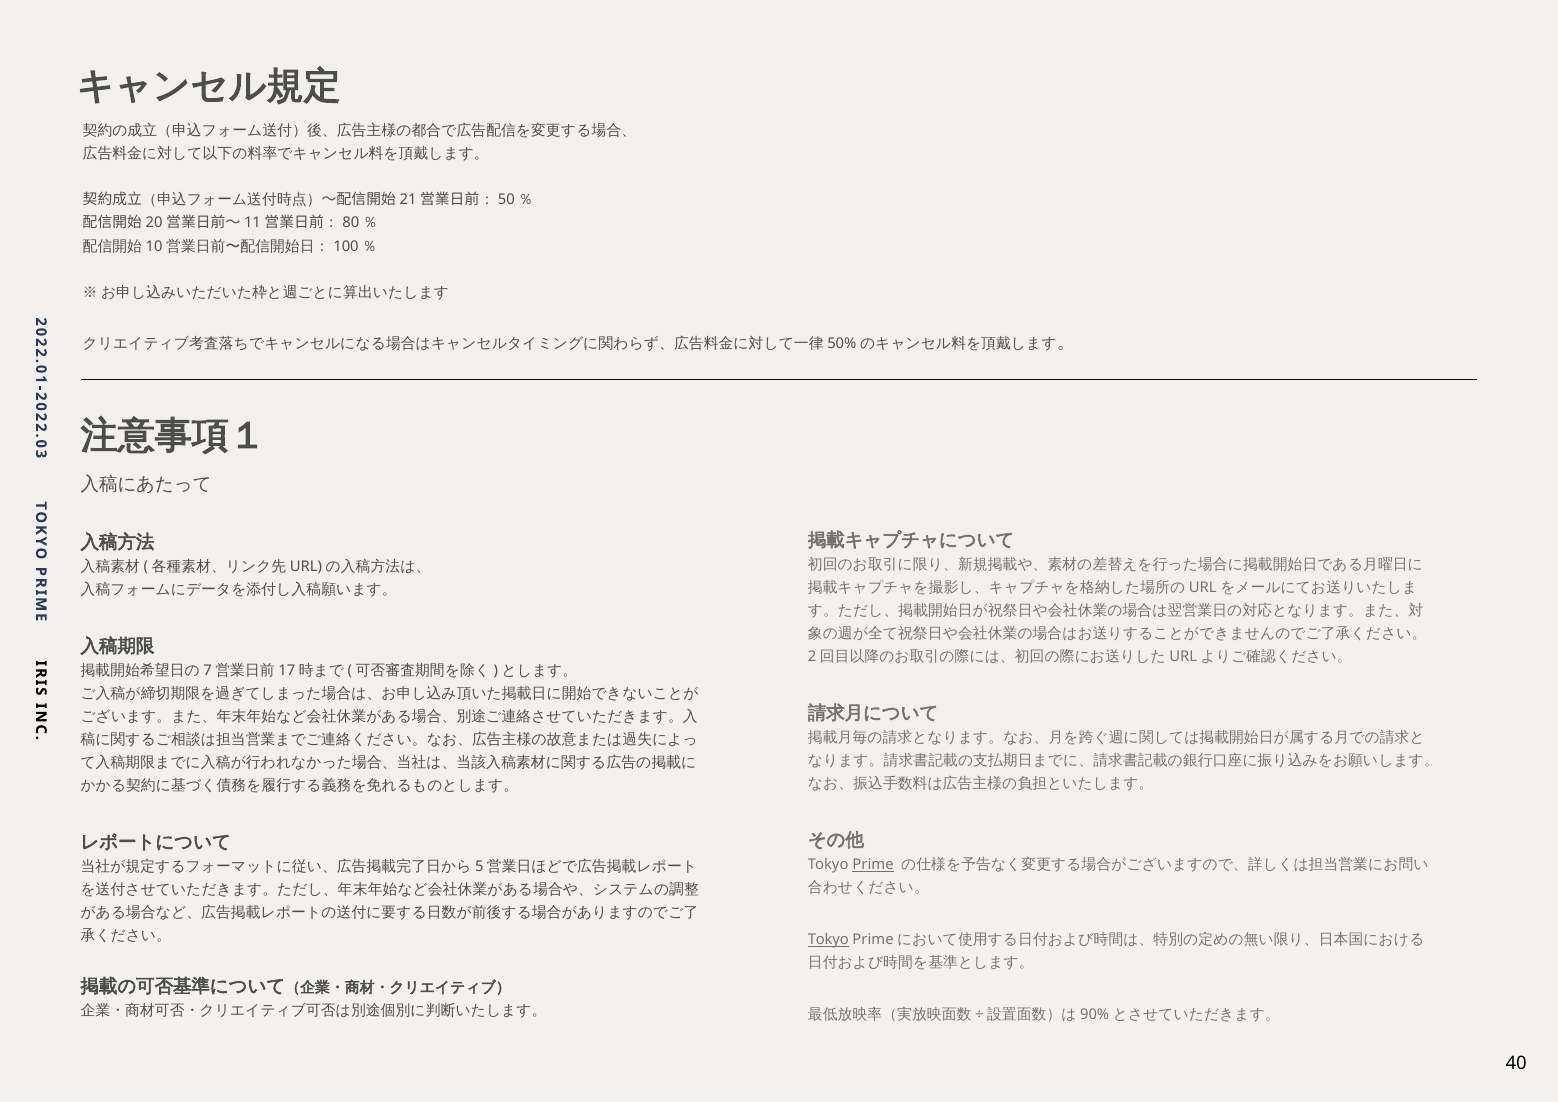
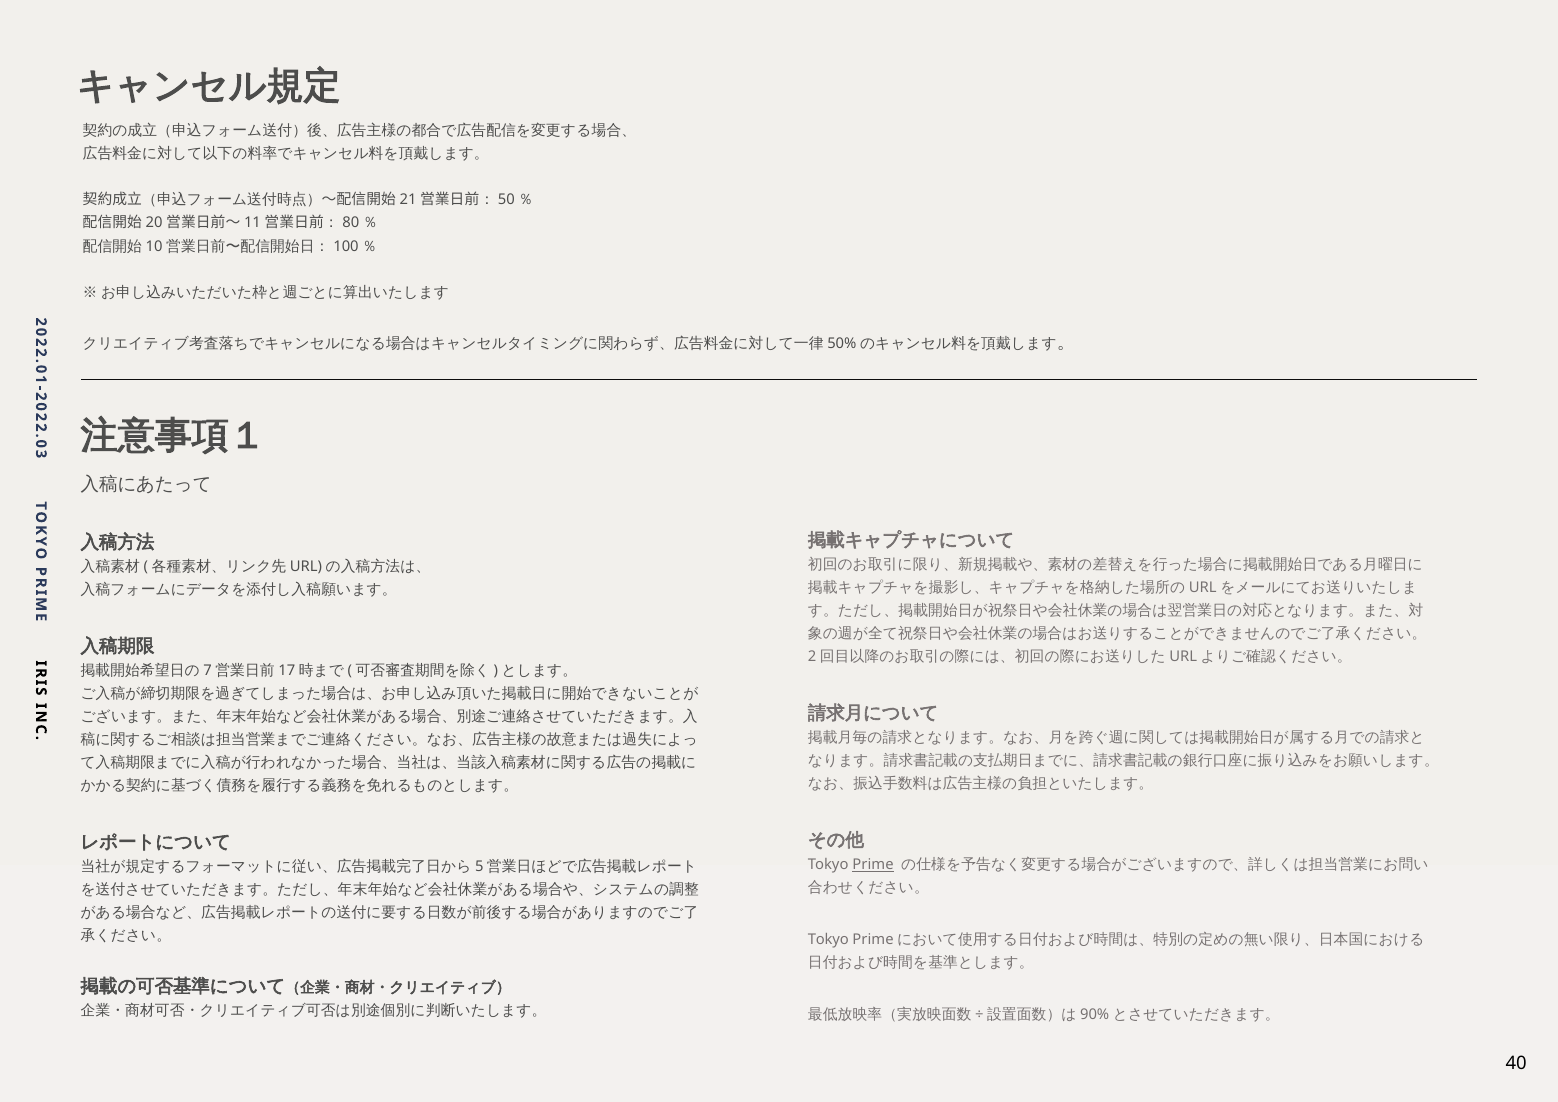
Tokyo at (828, 939) underline: present -> none
